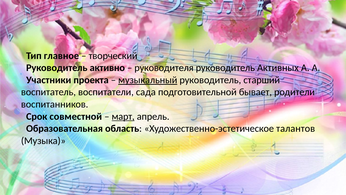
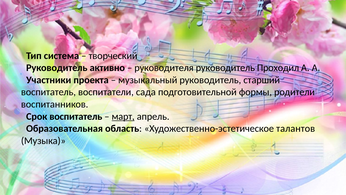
главное: главное -> система
Активных: Активных -> Проходил
музыкальный underline: present -> none
бывает: бывает -> формы
Срок совместной: совместной -> воспитатель
